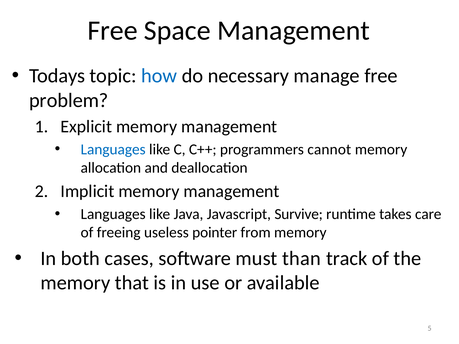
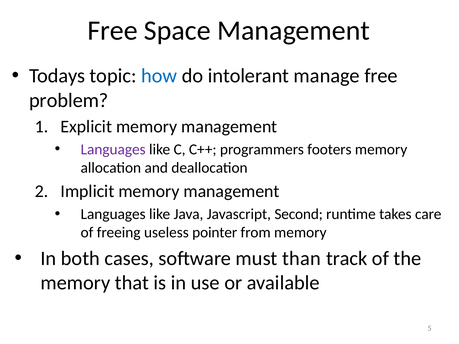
necessary: necessary -> intolerant
Languages at (113, 150) colour: blue -> purple
cannot: cannot -> footers
Survive: Survive -> Second
